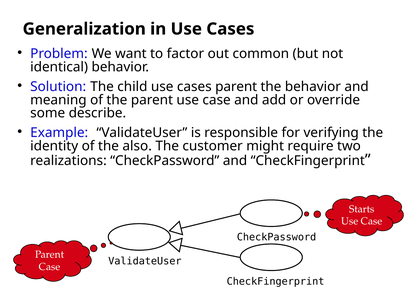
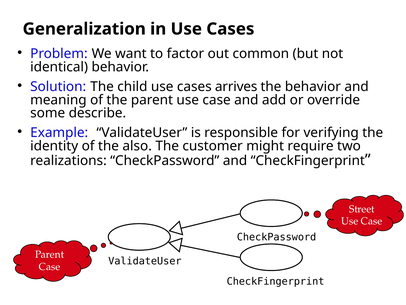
cases parent: parent -> arrives
Starts: Starts -> Street
